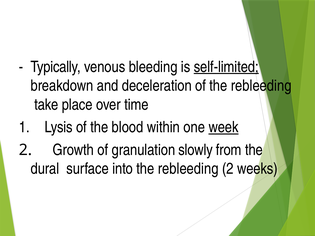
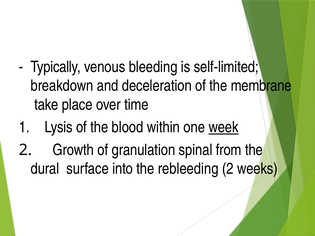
self-limited underline: present -> none
of the rebleeding: rebleeding -> membrane
slowly: slowly -> spinal
